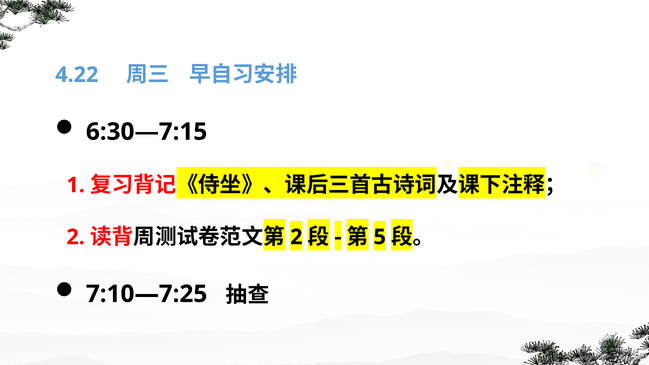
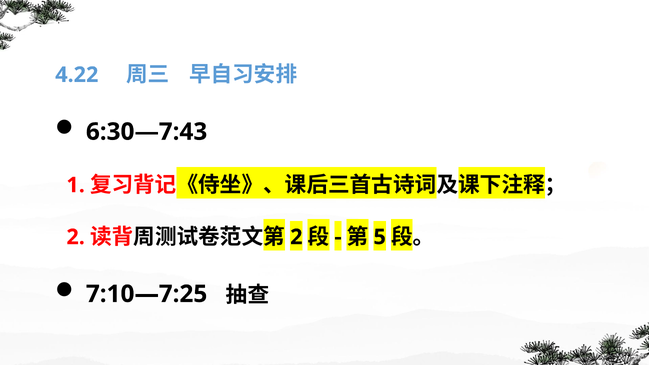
6:30—7:15: 6:30—7:15 -> 6:30—7:43
